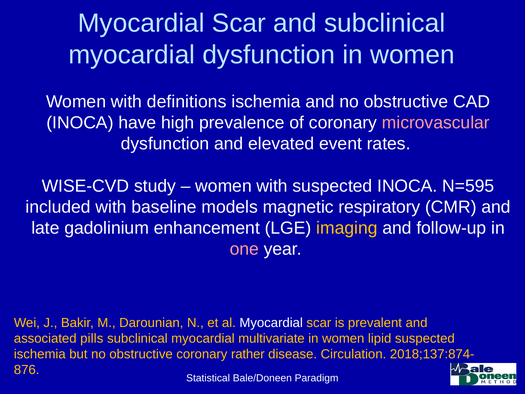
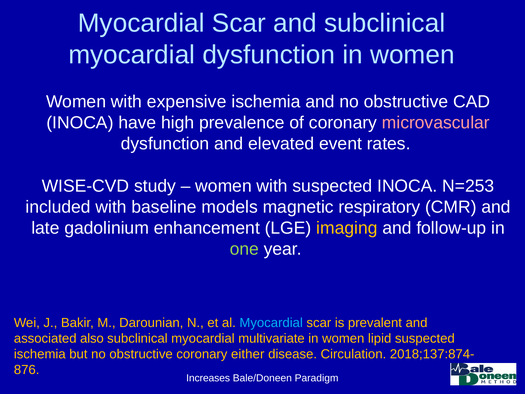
definitions: definitions -> expensive
N=595: N=595 -> N=253
one colour: pink -> light green
Myocardial at (271, 322) colour: white -> light blue
pills: pills -> also
rather: rather -> either
Statistical: Statistical -> Increases
